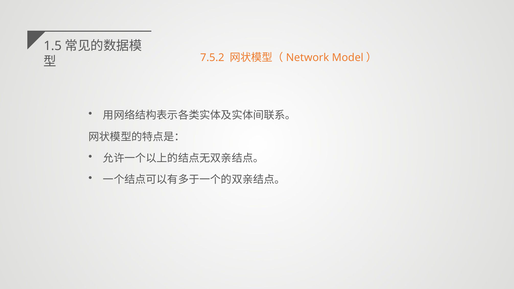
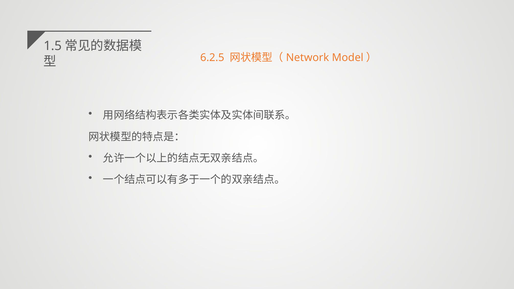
7.5.2: 7.5.2 -> 6.2.5
